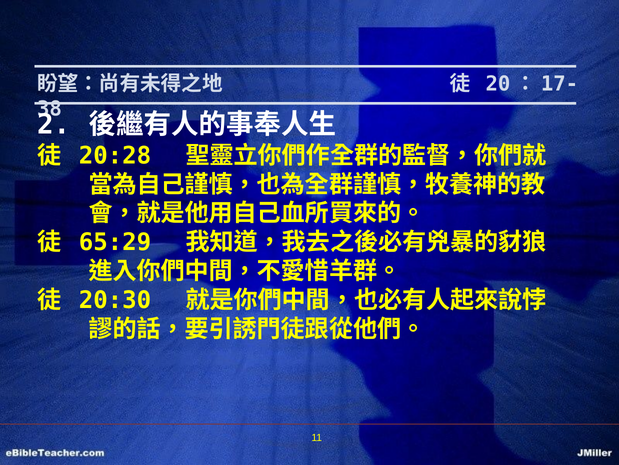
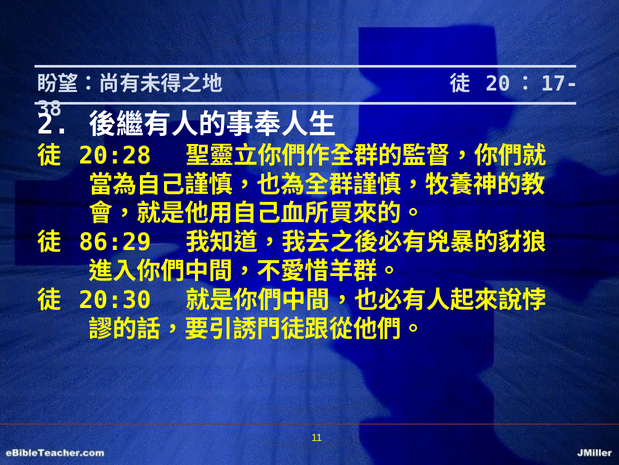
65:29: 65:29 -> 86:29
